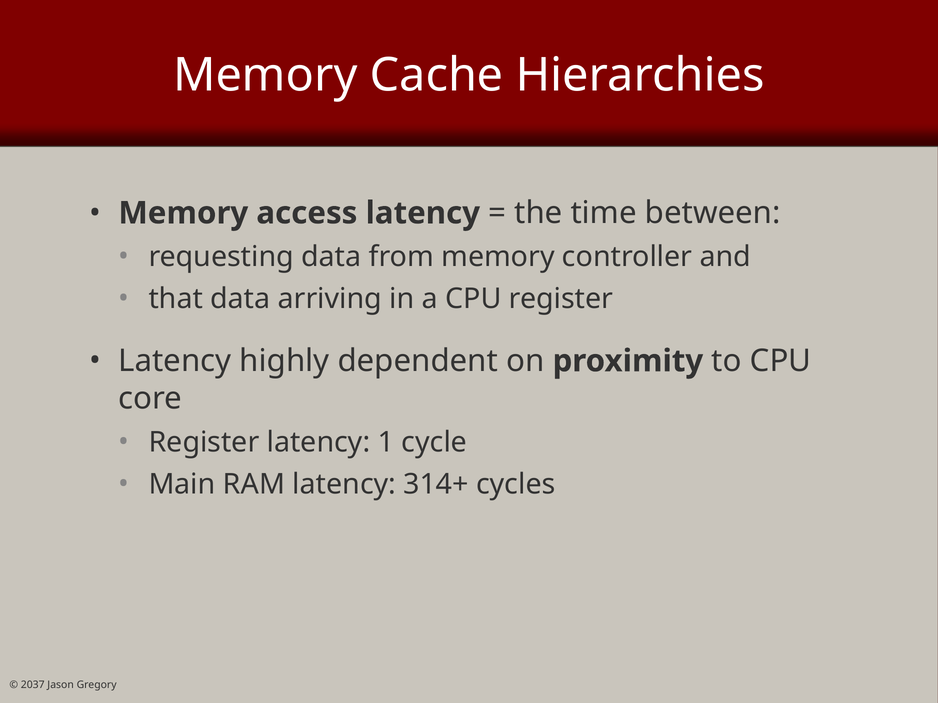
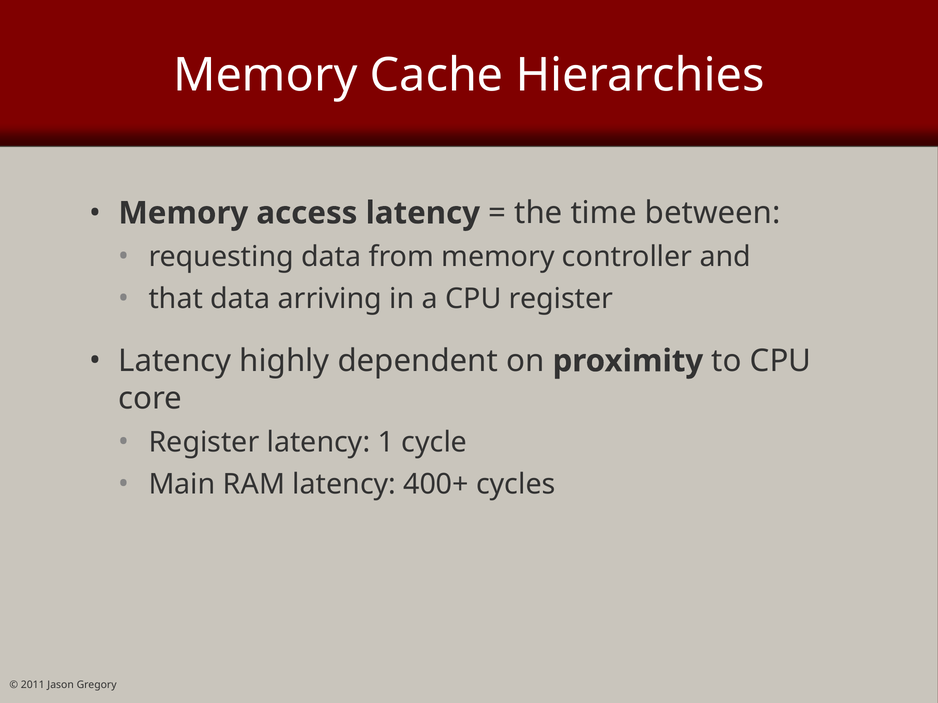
314+: 314+ -> 400+
2037: 2037 -> 2011
